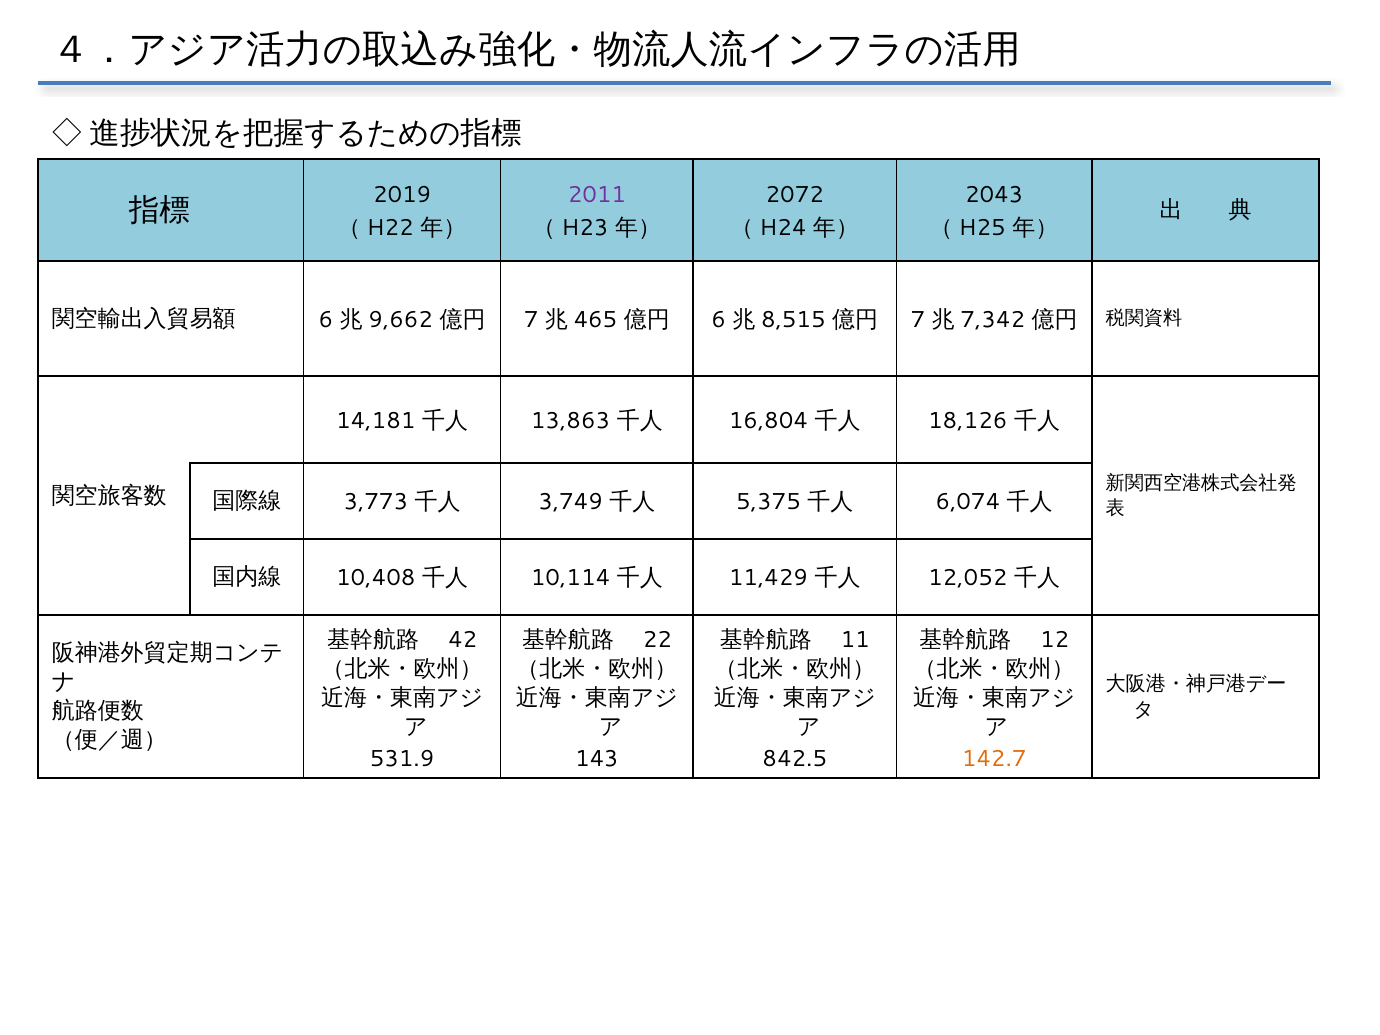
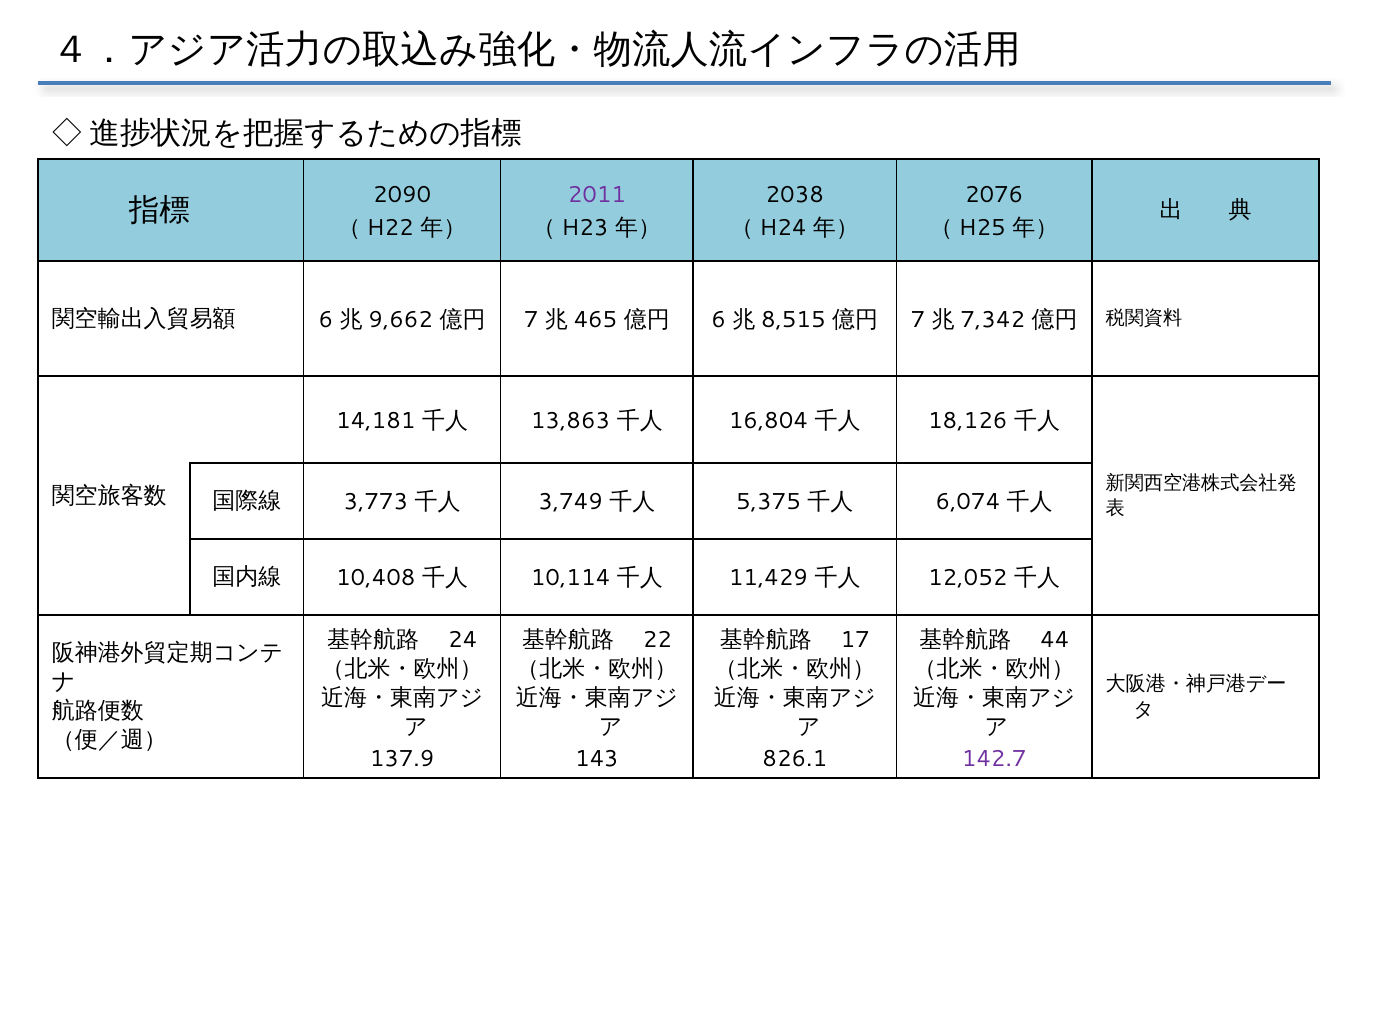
2019: 2019 -> 2090
2072: 2072 -> 2038
2043: 2043 -> 2076
42: 42 -> 24
11: 11 -> 17
12: 12 -> 44
531.9: 531.9 -> 137.9
842.5: 842.5 -> 826.1
142.7 colour: orange -> purple
